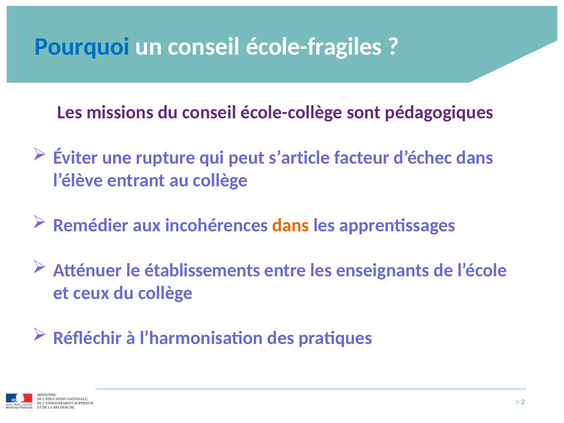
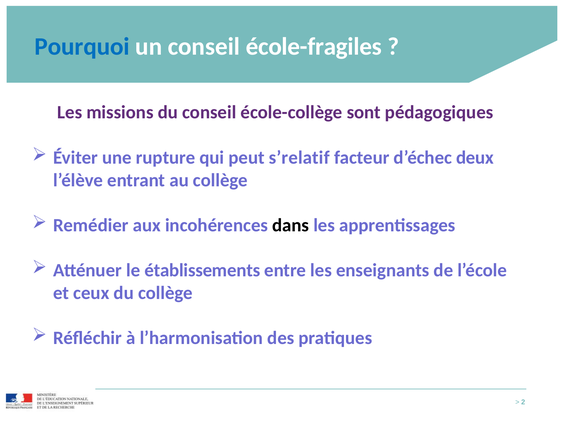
s’article: s’article -> s’relatif
d’échec dans: dans -> deux
dans at (291, 225) colour: orange -> black
